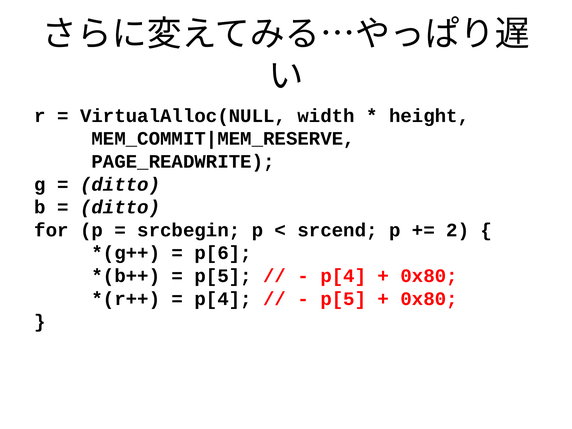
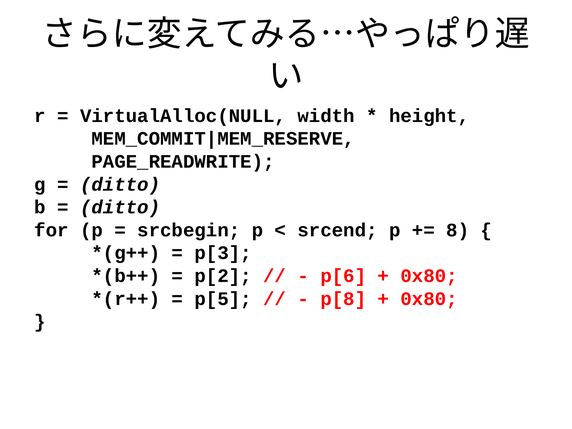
2: 2 -> 8
p[6: p[6 -> p[3
p[5 at (223, 276): p[5 -> p[2
p[4 at (343, 276): p[4 -> p[6
p[4 at (223, 299): p[4 -> p[5
p[5 at (343, 299): p[5 -> p[8
